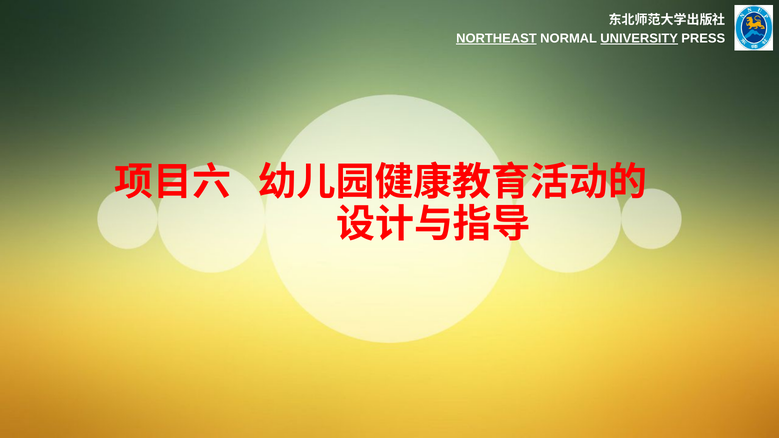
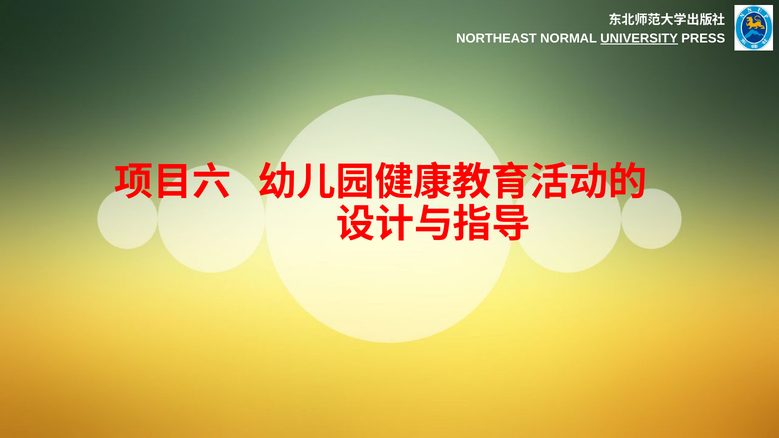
NORTHEAST underline: present -> none
